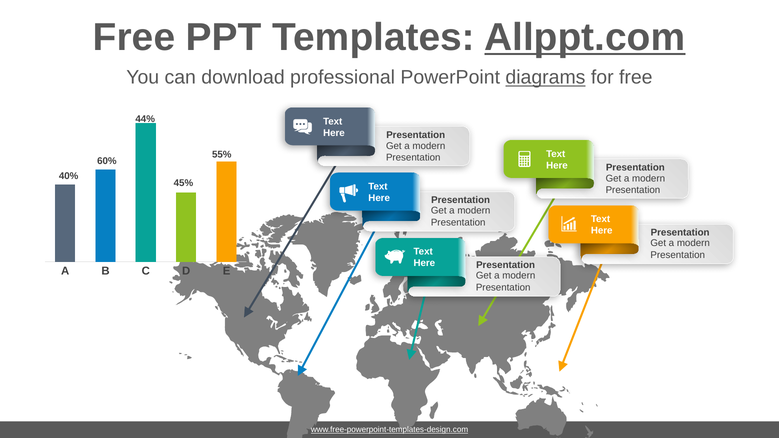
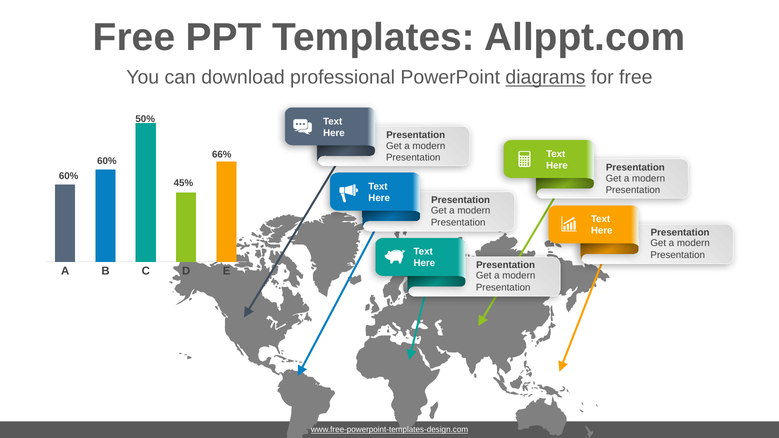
Allppt.com underline: present -> none
44%: 44% -> 50%
55%: 55% -> 66%
40% at (69, 176): 40% -> 60%
